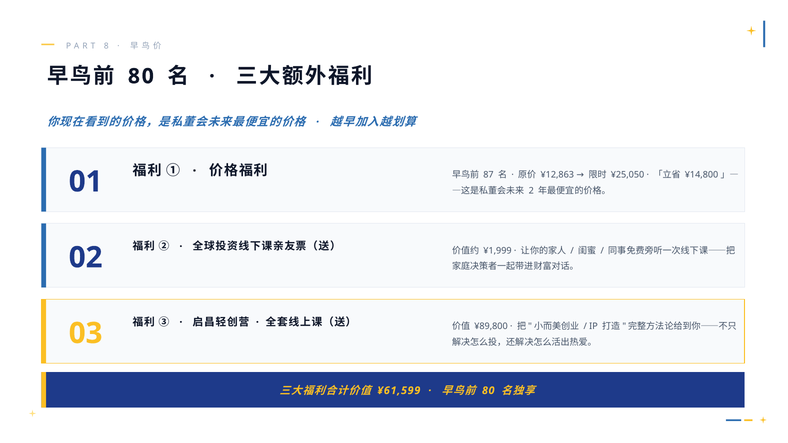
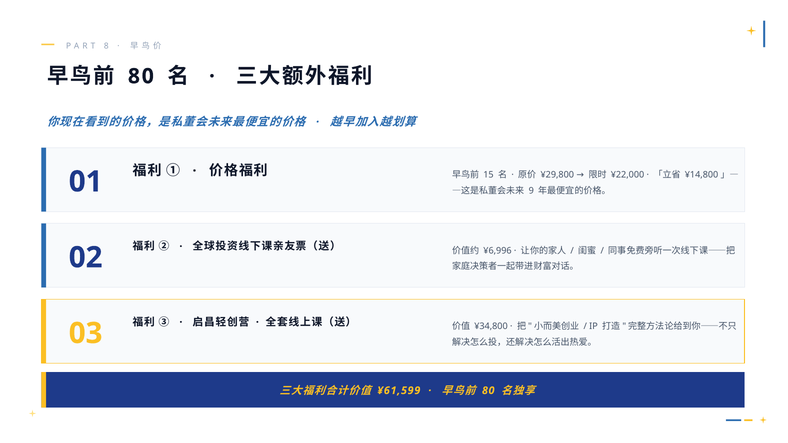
87: 87 -> 15
¥12,863: ¥12,863 -> ¥29,800
¥25,050: ¥25,050 -> ¥22,000
2: 2 -> 9
¥1,999: ¥1,999 -> ¥6,996
¥89,800: ¥89,800 -> ¥34,800
